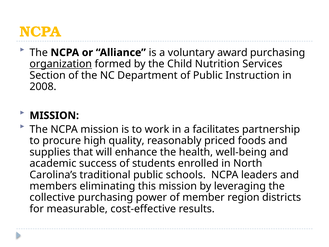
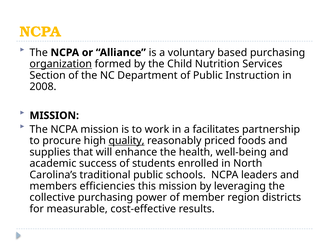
award: award -> based
quality underline: none -> present
eliminating: eliminating -> efficiencies
